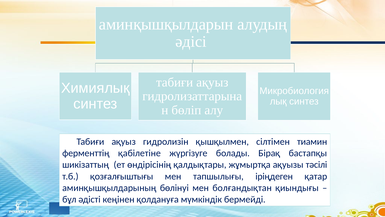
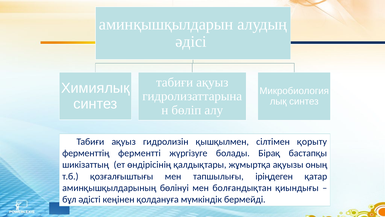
тиамин: тиамин -> қорыту
қабілетіне: қабілетіне -> ферментті
тәсілі: тәсілі -> оның
